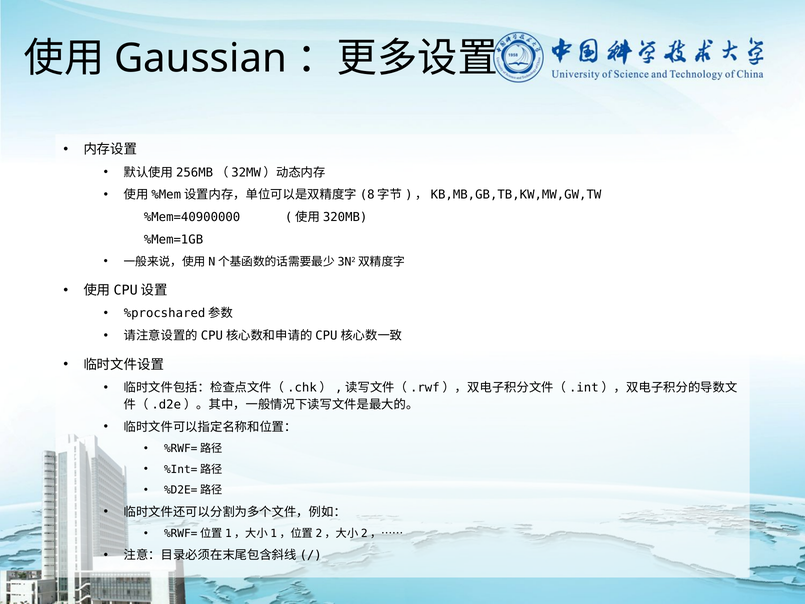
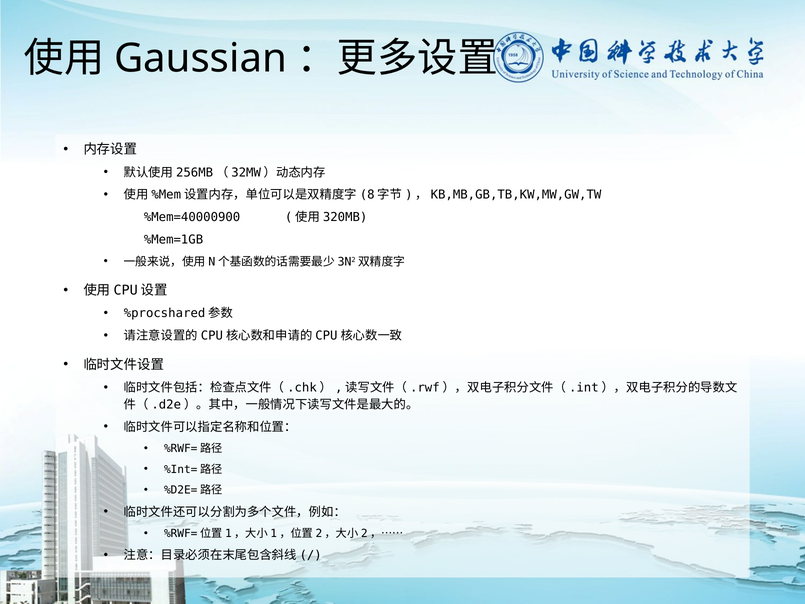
%Mem=40900000: %Mem=40900000 -> %Mem=40000900
